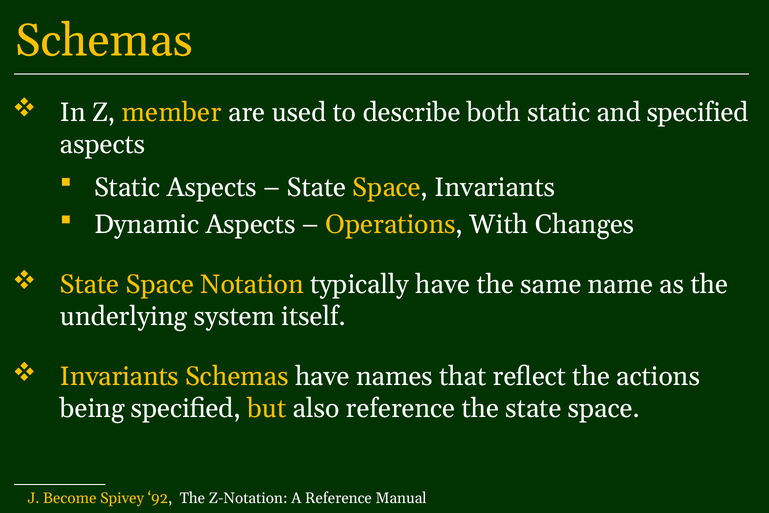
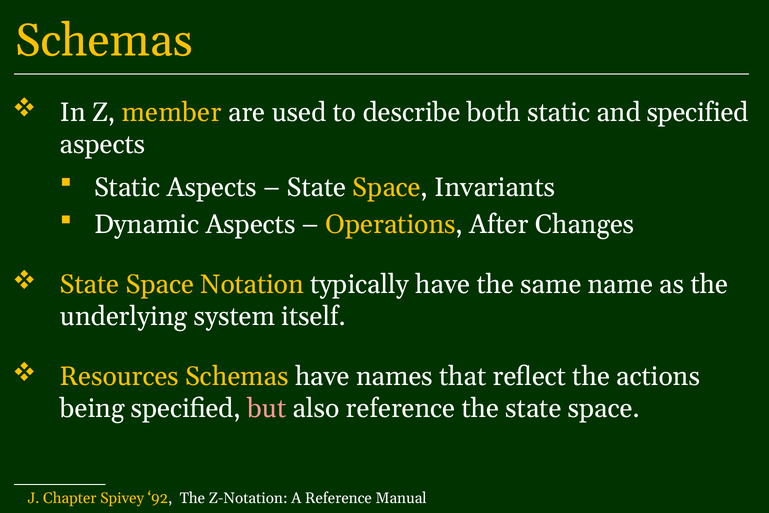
With: With -> After
Invariants at (119, 376): Invariants -> Resources
but colour: yellow -> pink
Become: Become -> Chapter
